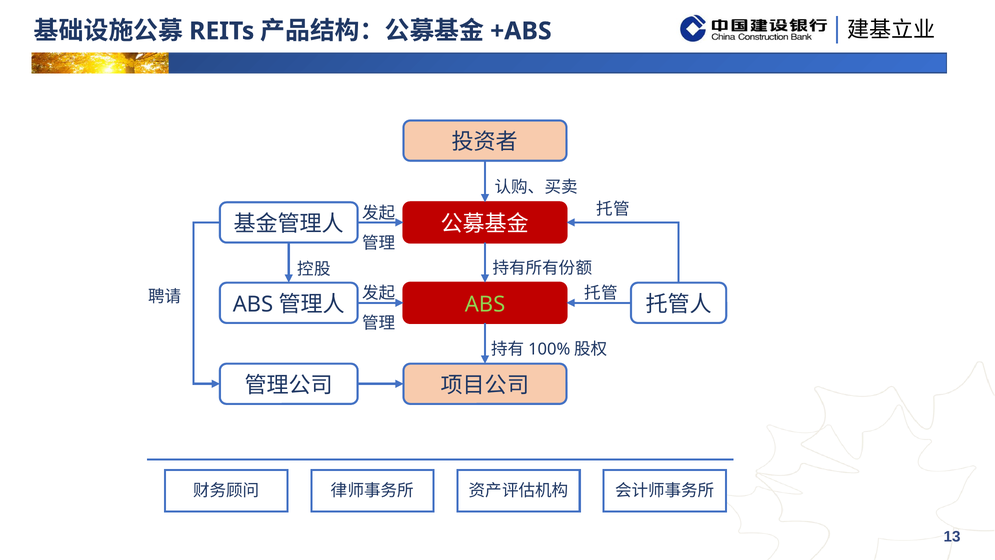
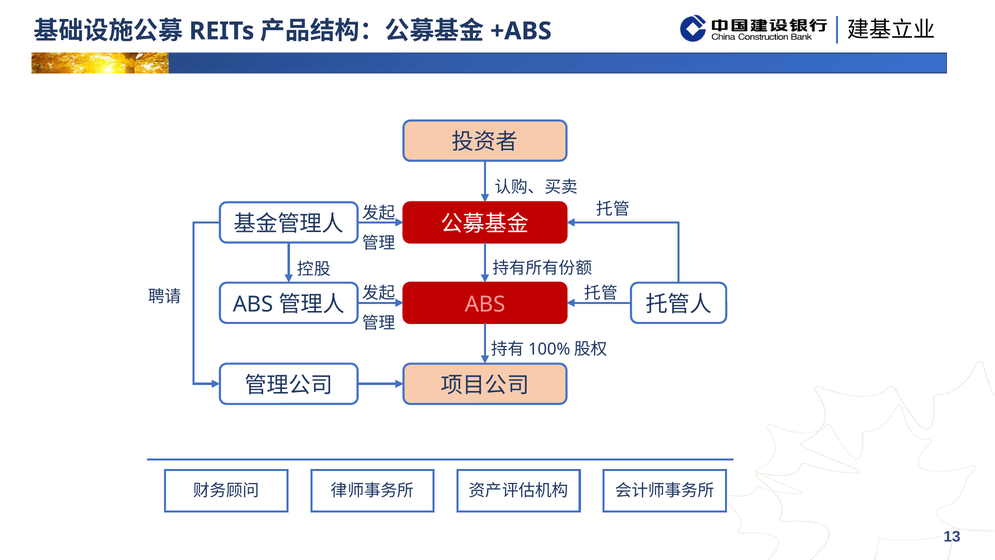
ABS colour: light green -> pink
